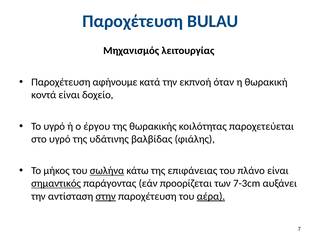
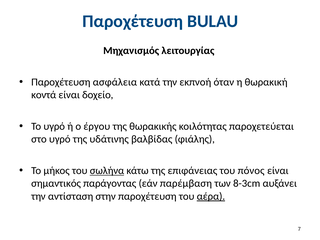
αφήνουμε: αφήνουμε -> ασφάλεια
πλάνο: πλάνο -> πόνος
σημαντικός underline: present -> none
προορίζεται: προορίζεται -> παρέμβαση
7-3cm: 7-3cm -> 8-3cm
στην underline: present -> none
